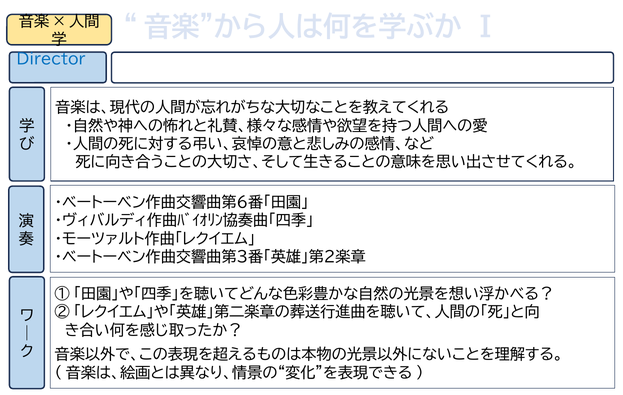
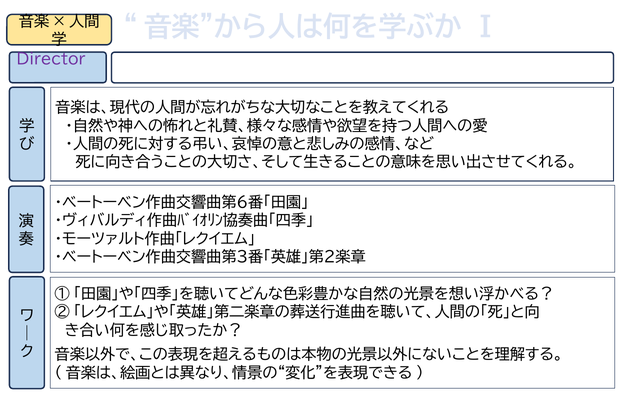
Director colour: blue -> purple
